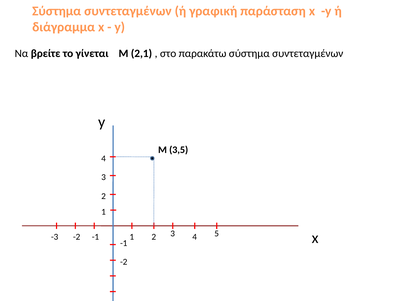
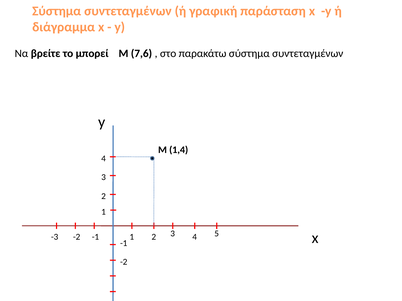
γίνεται: γίνεται -> μπορεί
2,1: 2,1 -> 7,6
3,5: 3,5 -> 1,4
